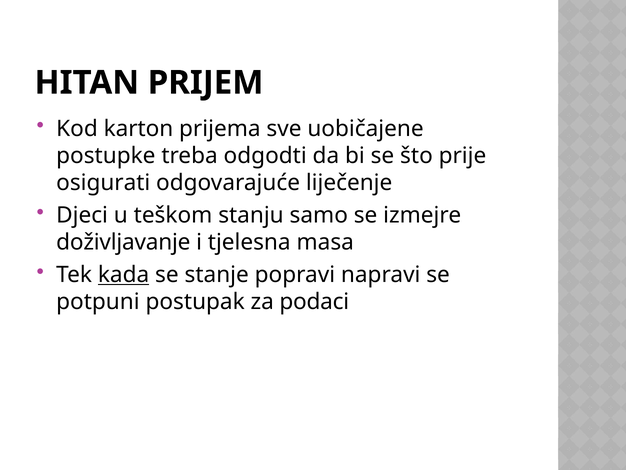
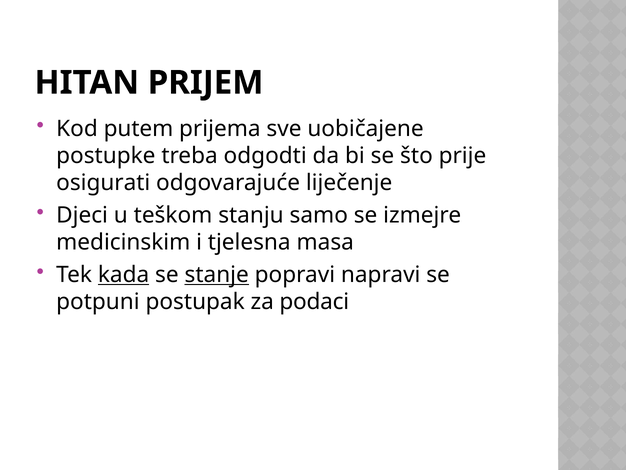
karton: karton -> putem
doživljavanje: doživljavanje -> medicinskim
stanje underline: none -> present
